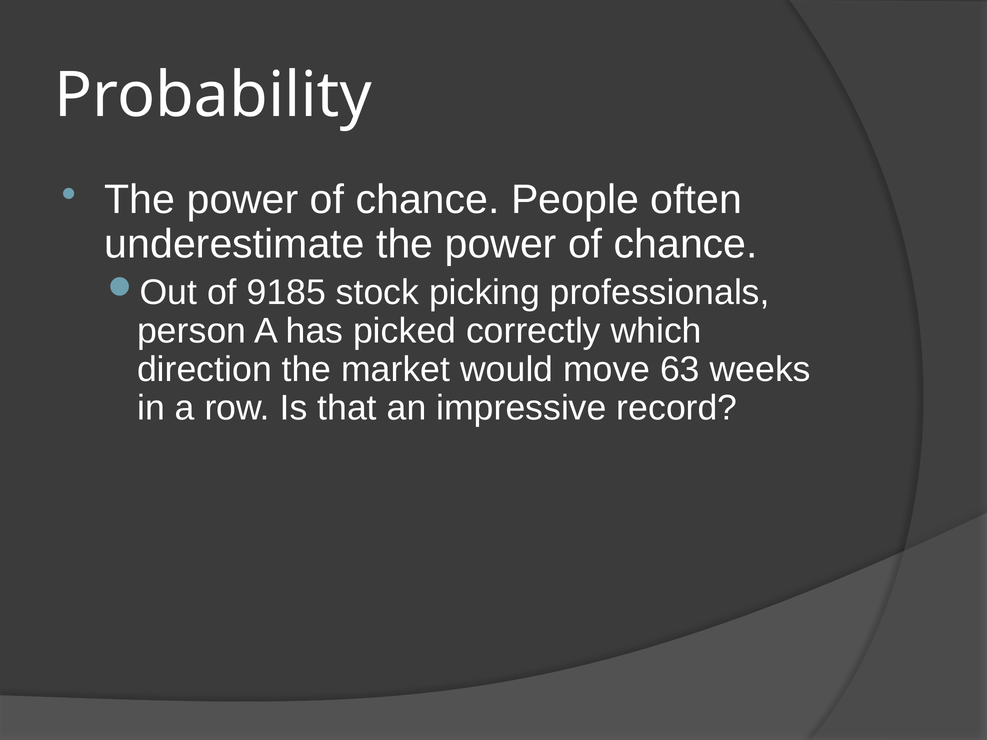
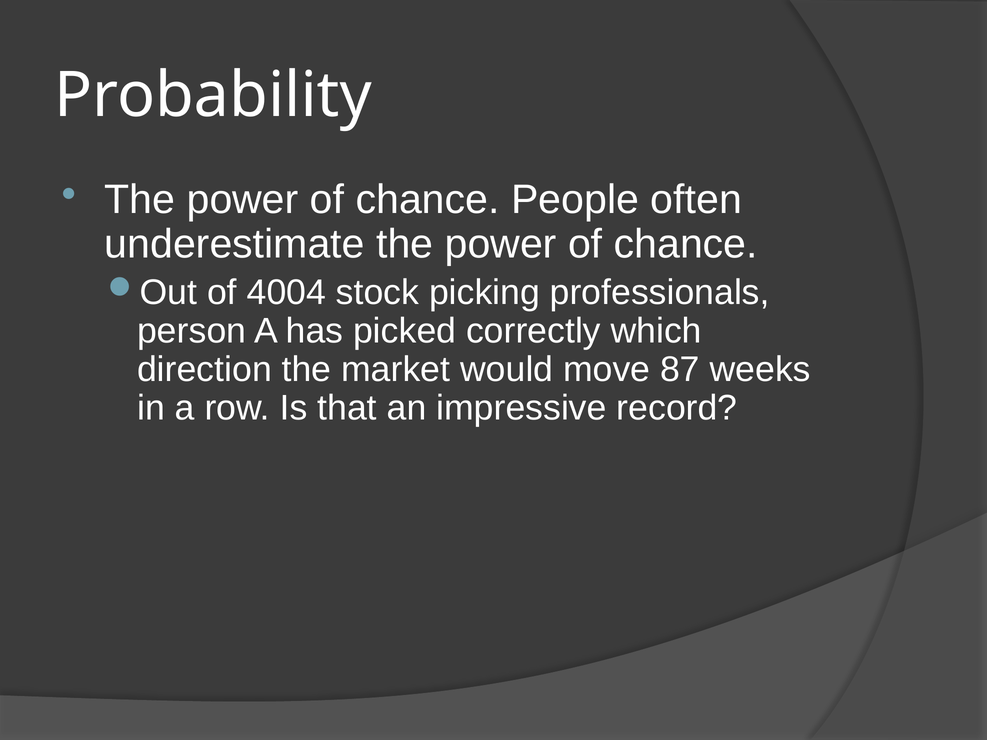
9185: 9185 -> 4004
63: 63 -> 87
